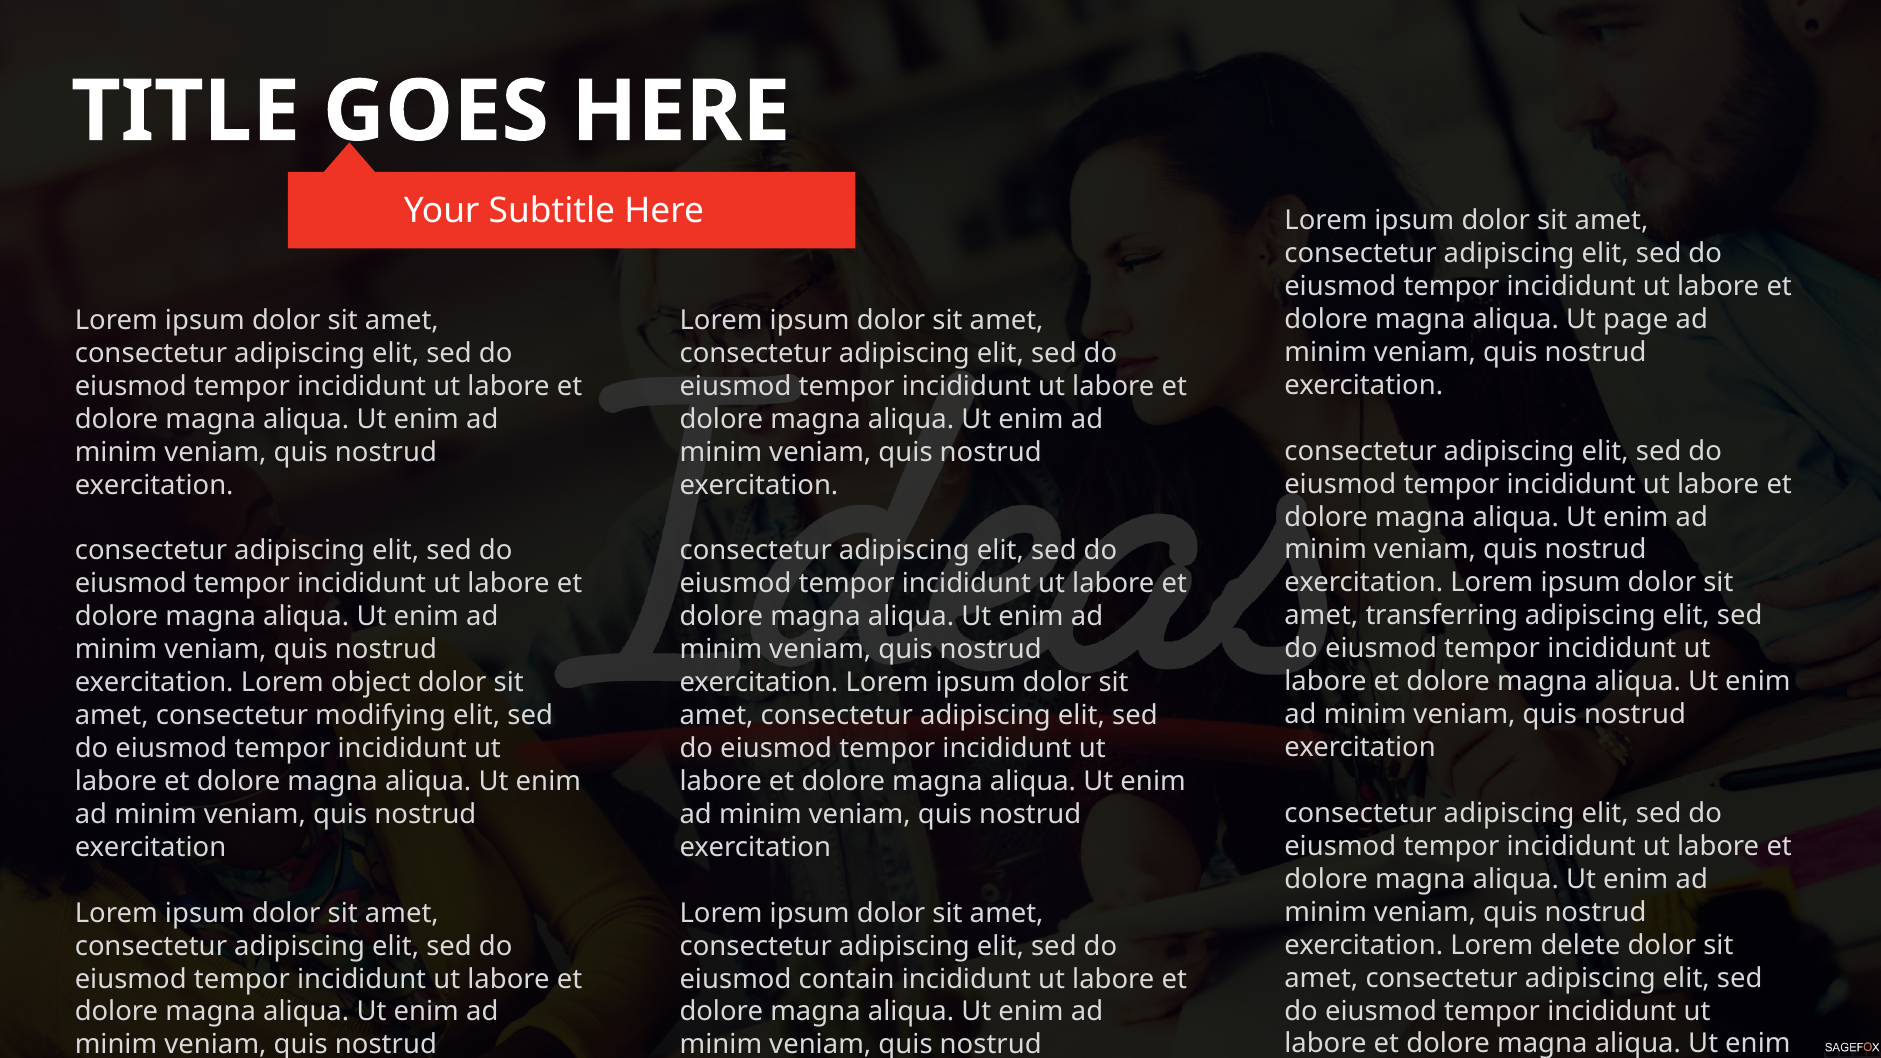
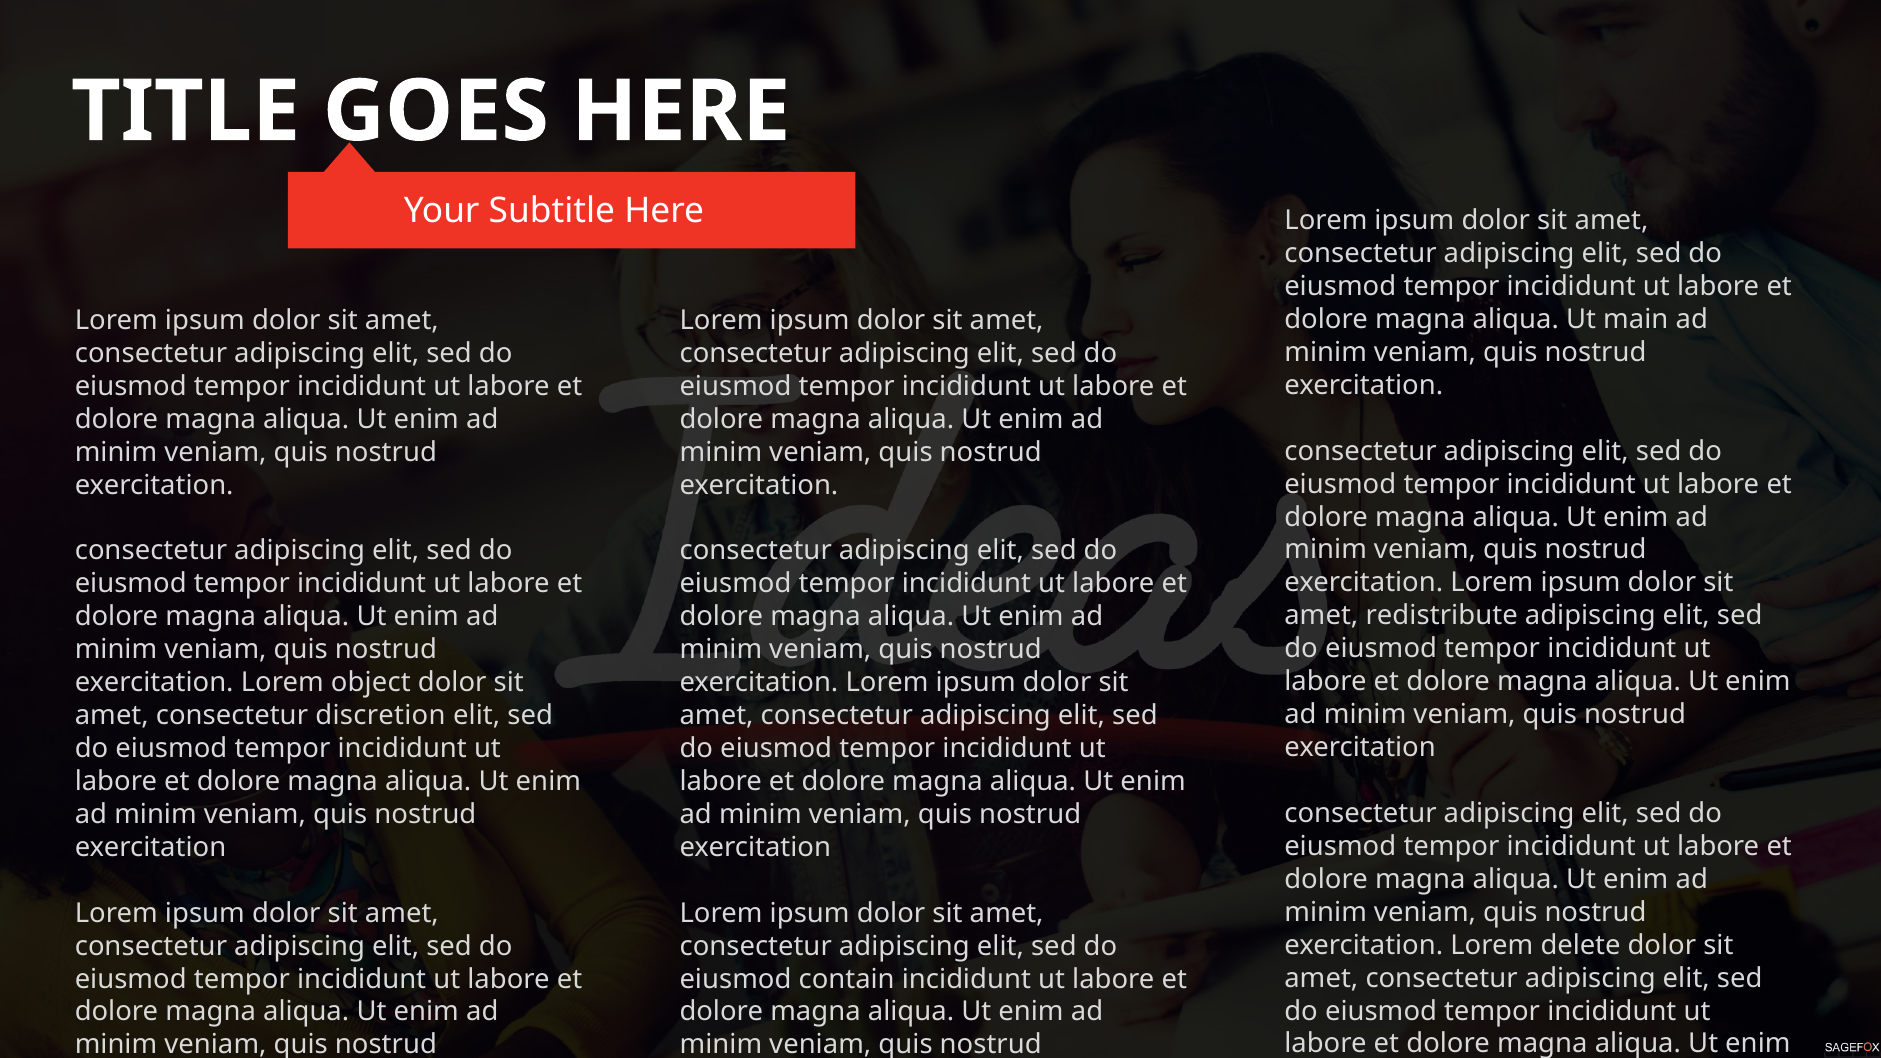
page: page -> main
transferring: transferring -> redistribute
modifying: modifying -> discretion
